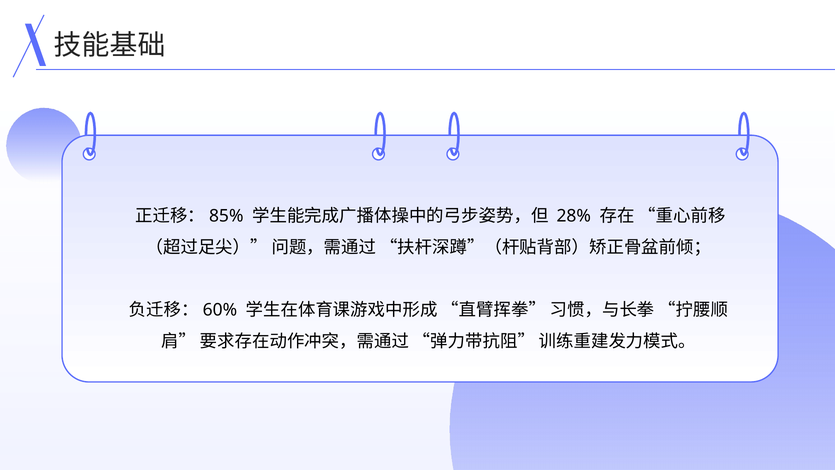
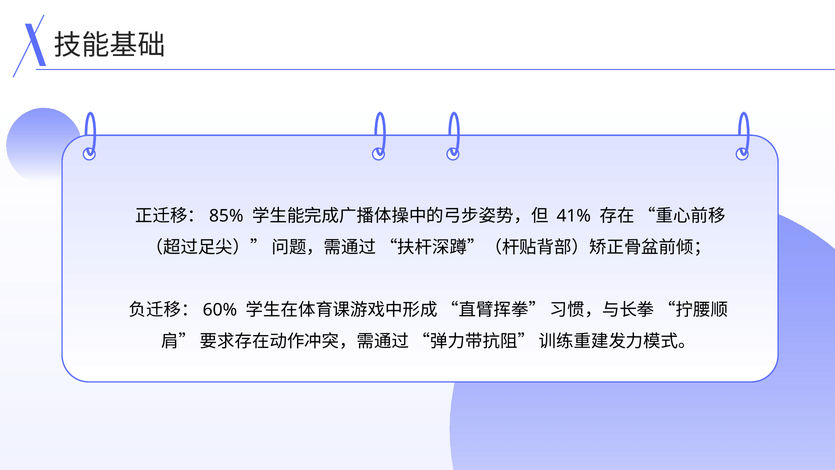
28%: 28% -> 41%
